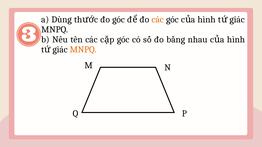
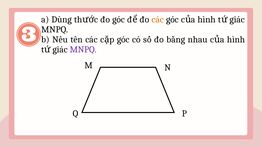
MNPQ at (83, 50) colour: orange -> purple
